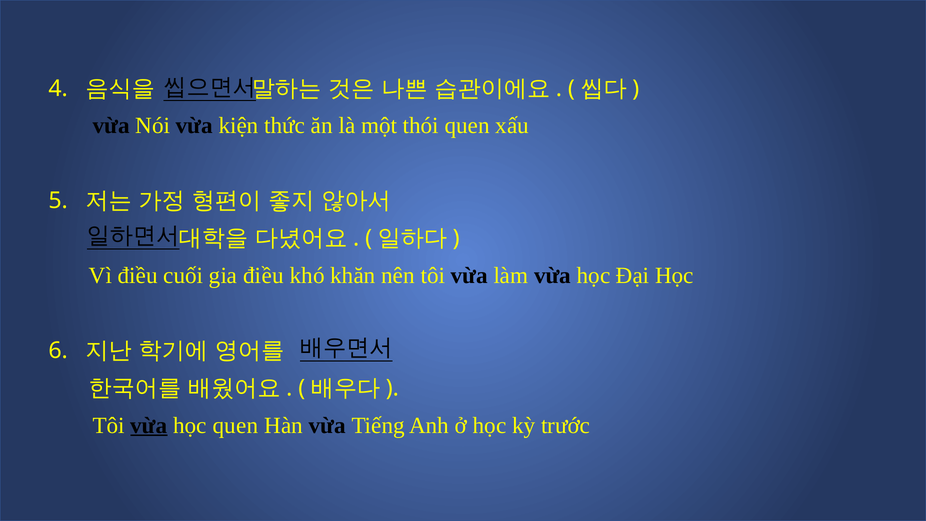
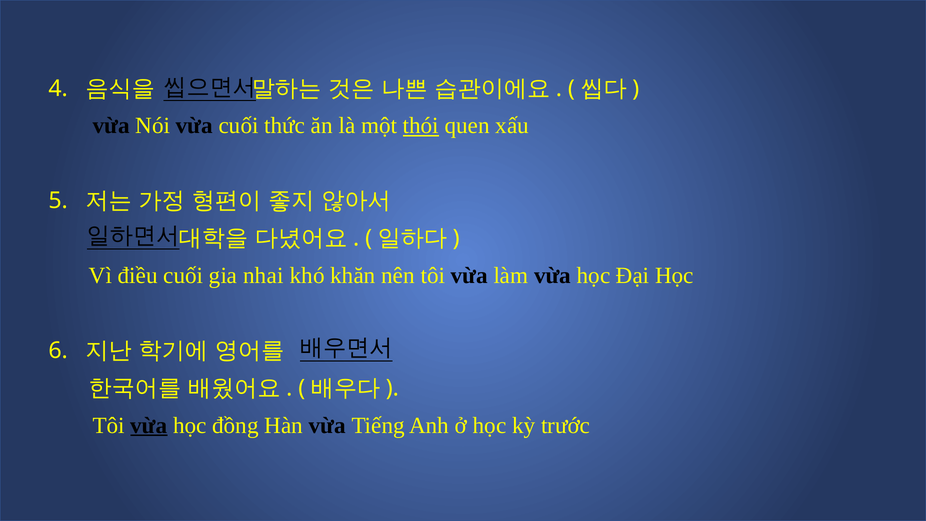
vừa kiện: kiện -> cuối
thói underline: none -> present
gia điều: điều -> nhai
học quen: quen -> đồng
